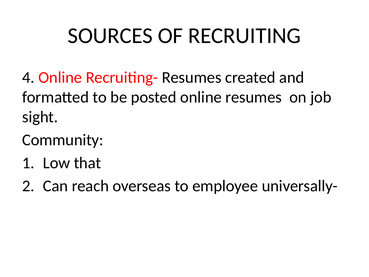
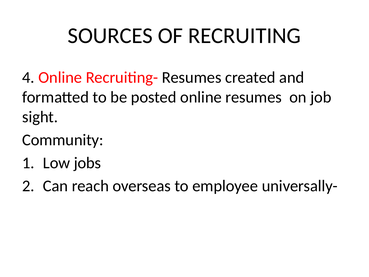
that: that -> jobs
